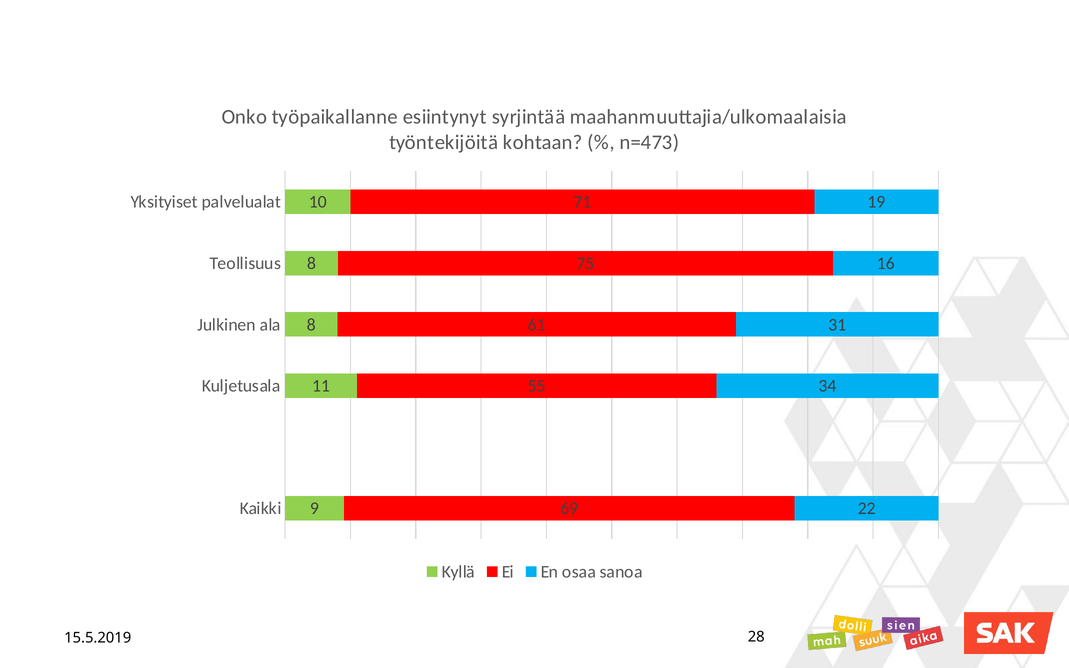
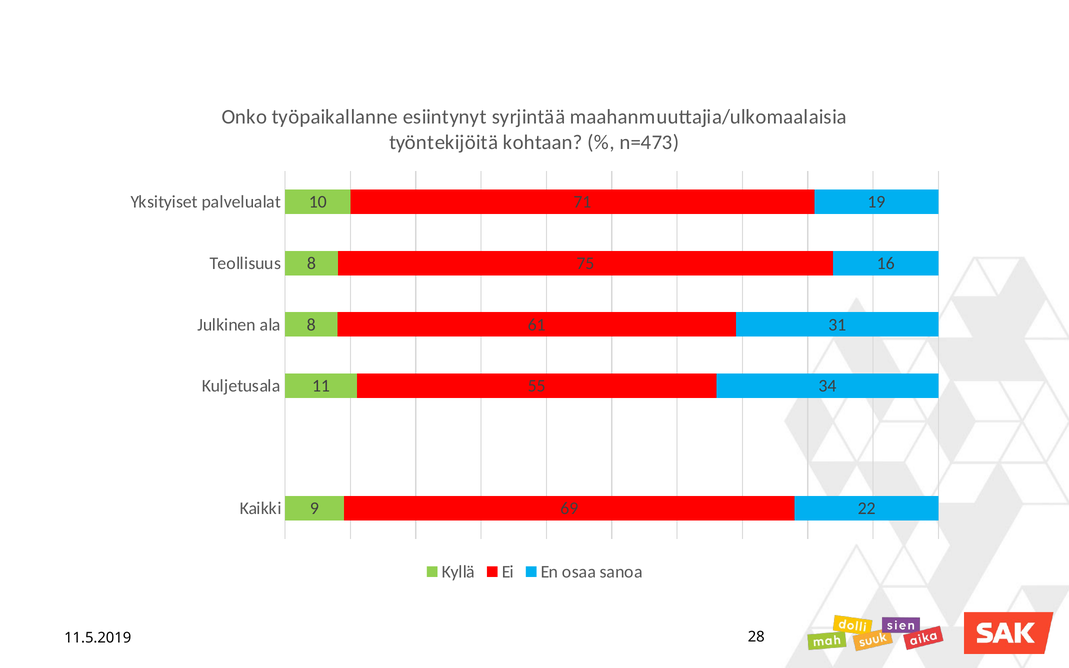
15.5.2019: 15.5.2019 -> 11.5.2019
